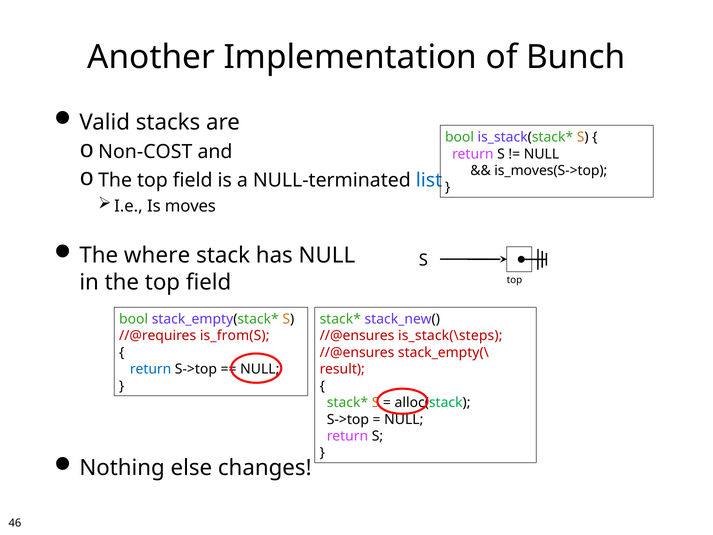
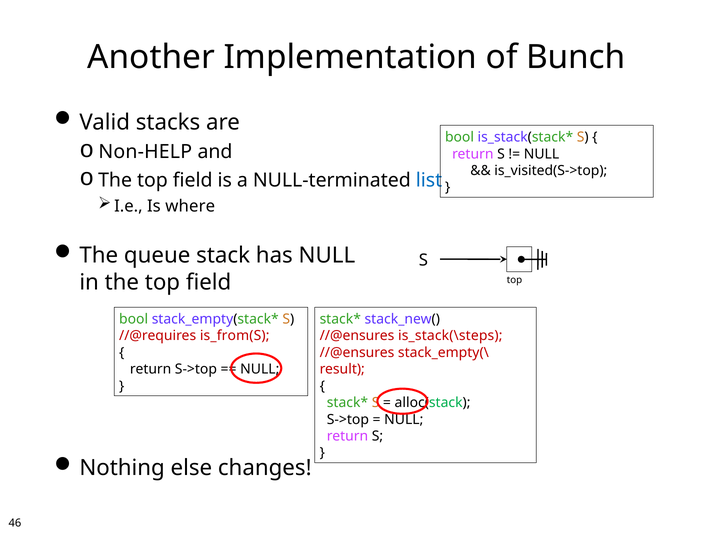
Non-COST: Non-COST -> Non-HELP
is_moves(S->top: is_moves(S->top -> is_visited(S->top
moves: moves -> where
where: where -> queue
return at (151, 369) colour: blue -> black
